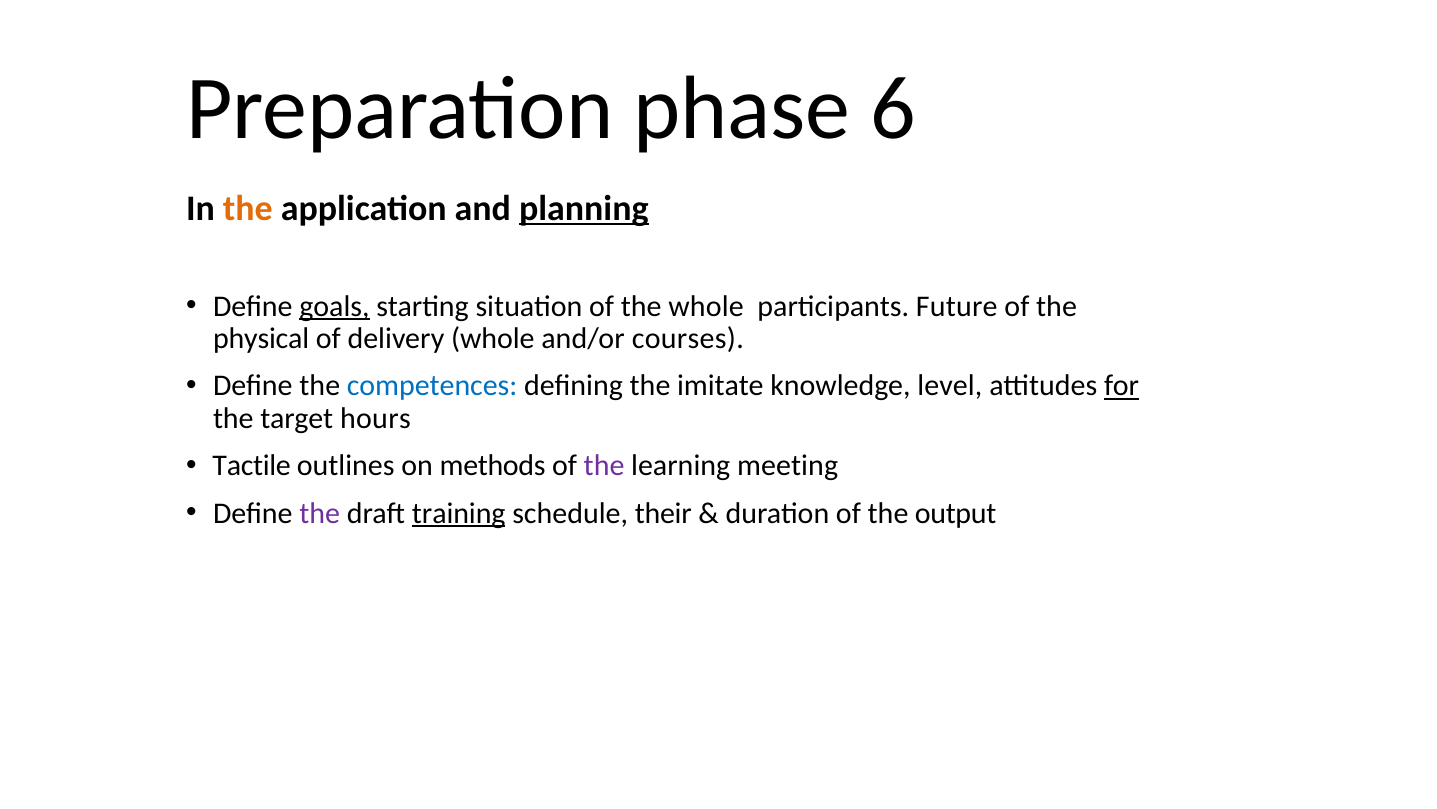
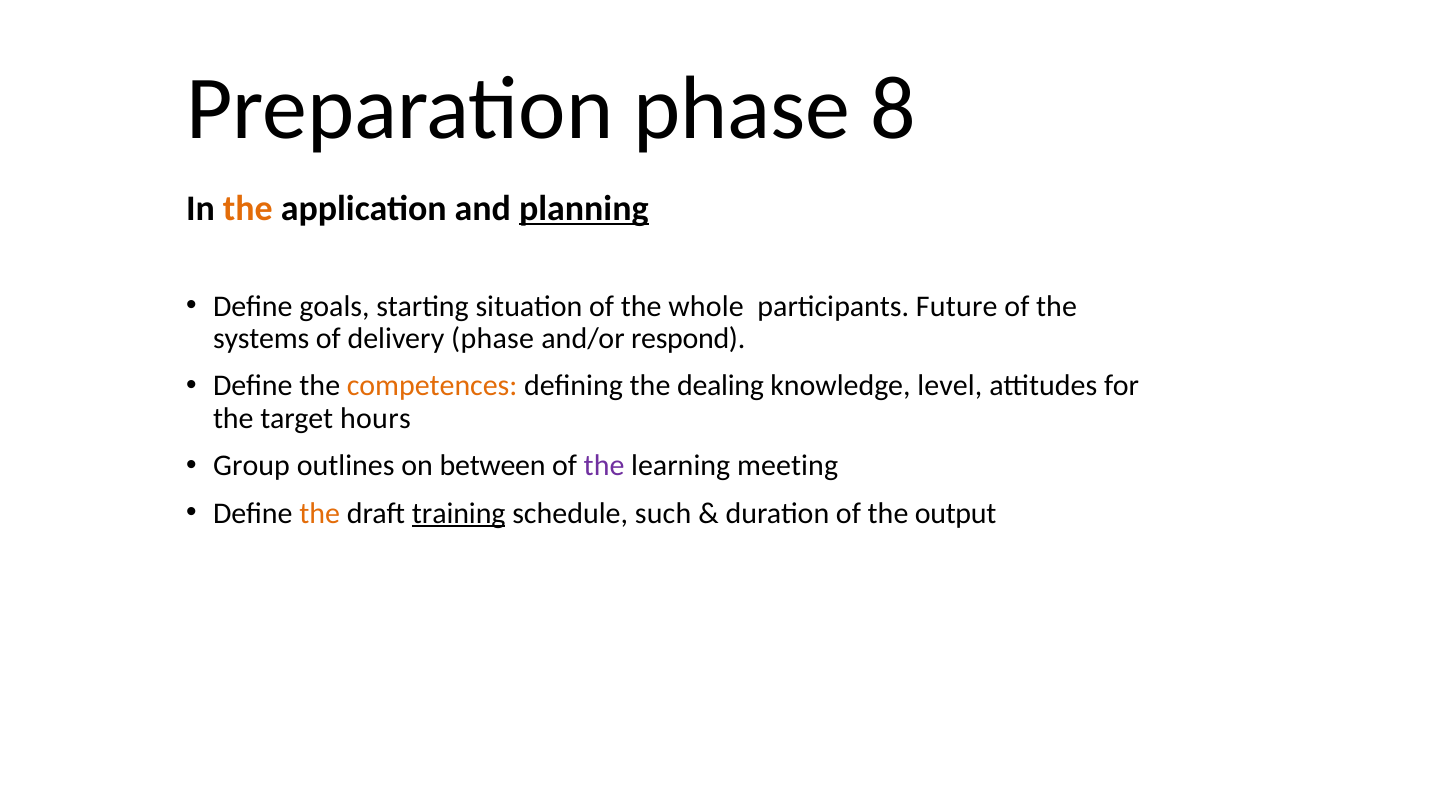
6: 6 -> 8
goals underline: present -> none
physical: physical -> systems
delivery whole: whole -> phase
courses: courses -> respond
competences colour: blue -> orange
imitate: imitate -> dealing
for underline: present -> none
Tactile: Tactile -> Group
methods: methods -> between
the at (320, 513) colour: purple -> orange
their: their -> such
